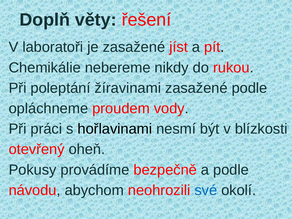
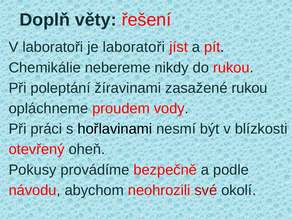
je zasažené: zasažené -> laboratoři
zasažené podle: podle -> rukou
své colour: blue -> red
